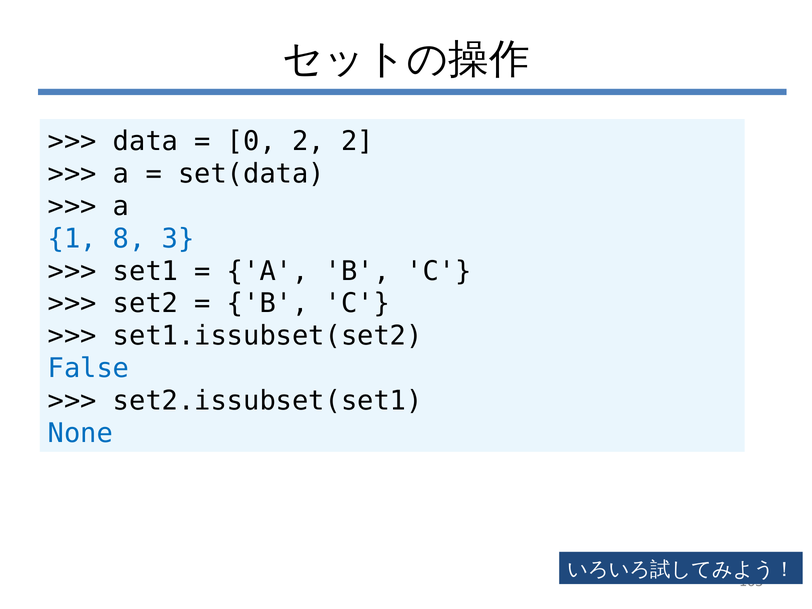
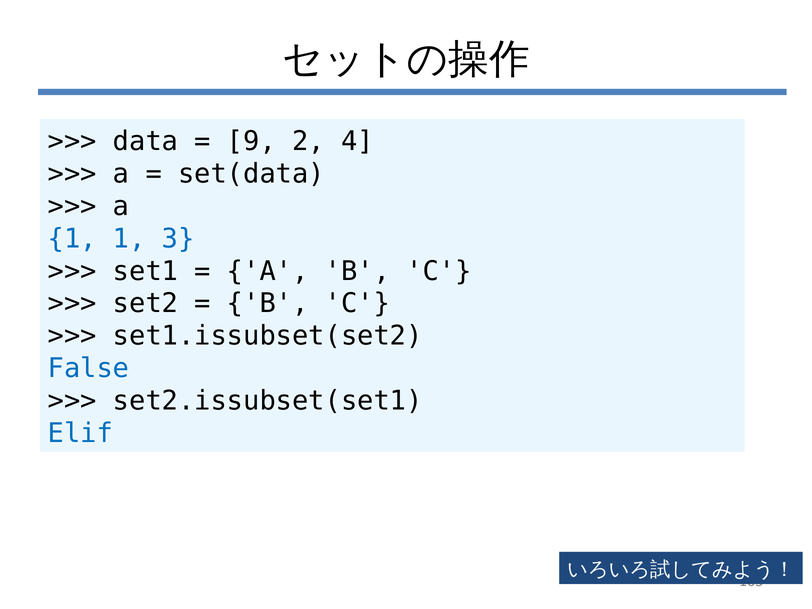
0: 0 -> 9
2 2: 2 -> 4
1 8: 8 -> 1
None: None -> Elif
